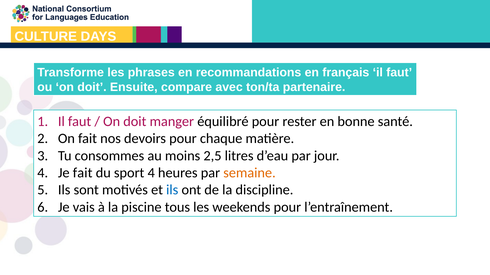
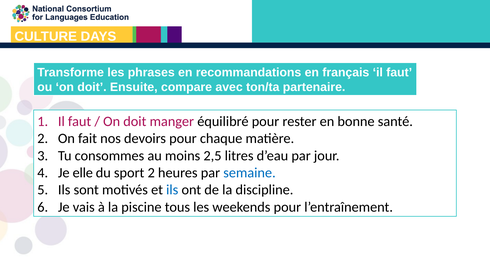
Je fait: fait -> elle
sport 4: 4 -> 2
semaine colour: orange -> blue
